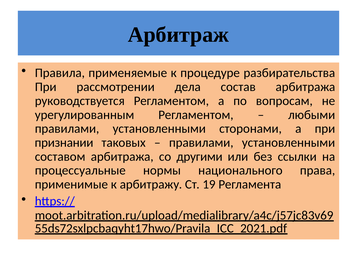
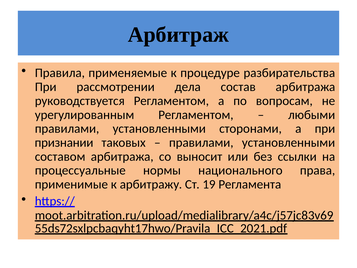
другими: другими -> выносит
